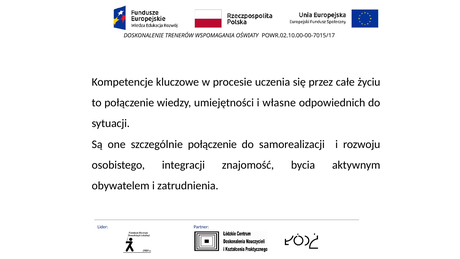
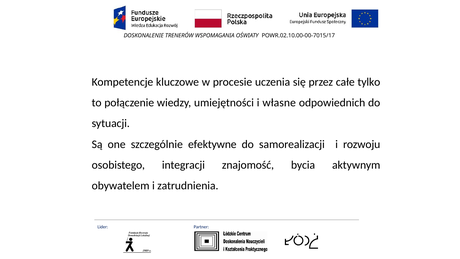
życiu: życiu -> tylko
szczególnie połączenie: połączenie -> efektywne
